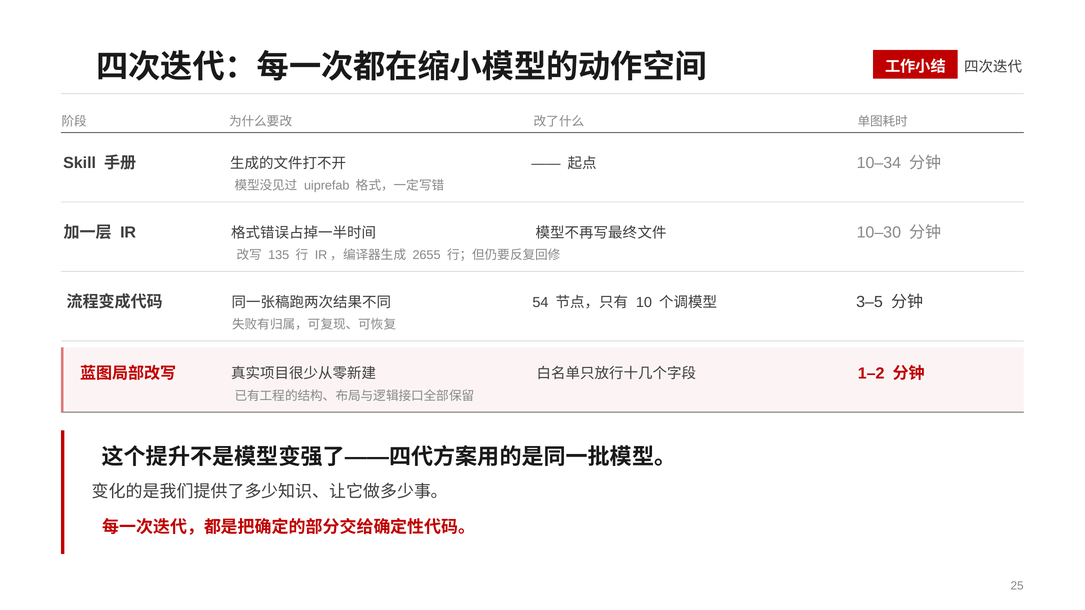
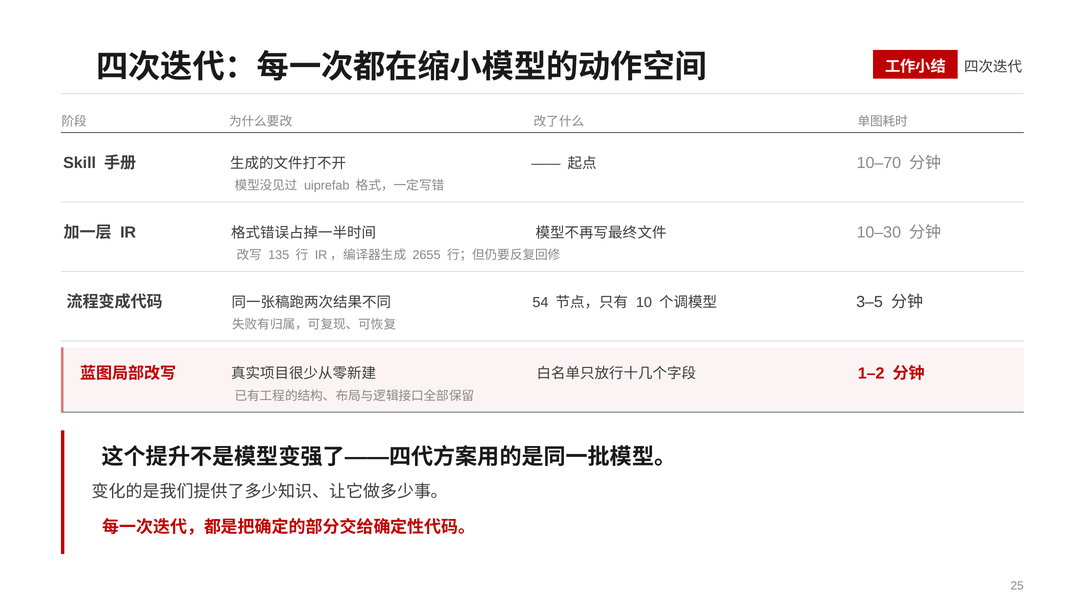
10–34: 10–34 -> 10–70
